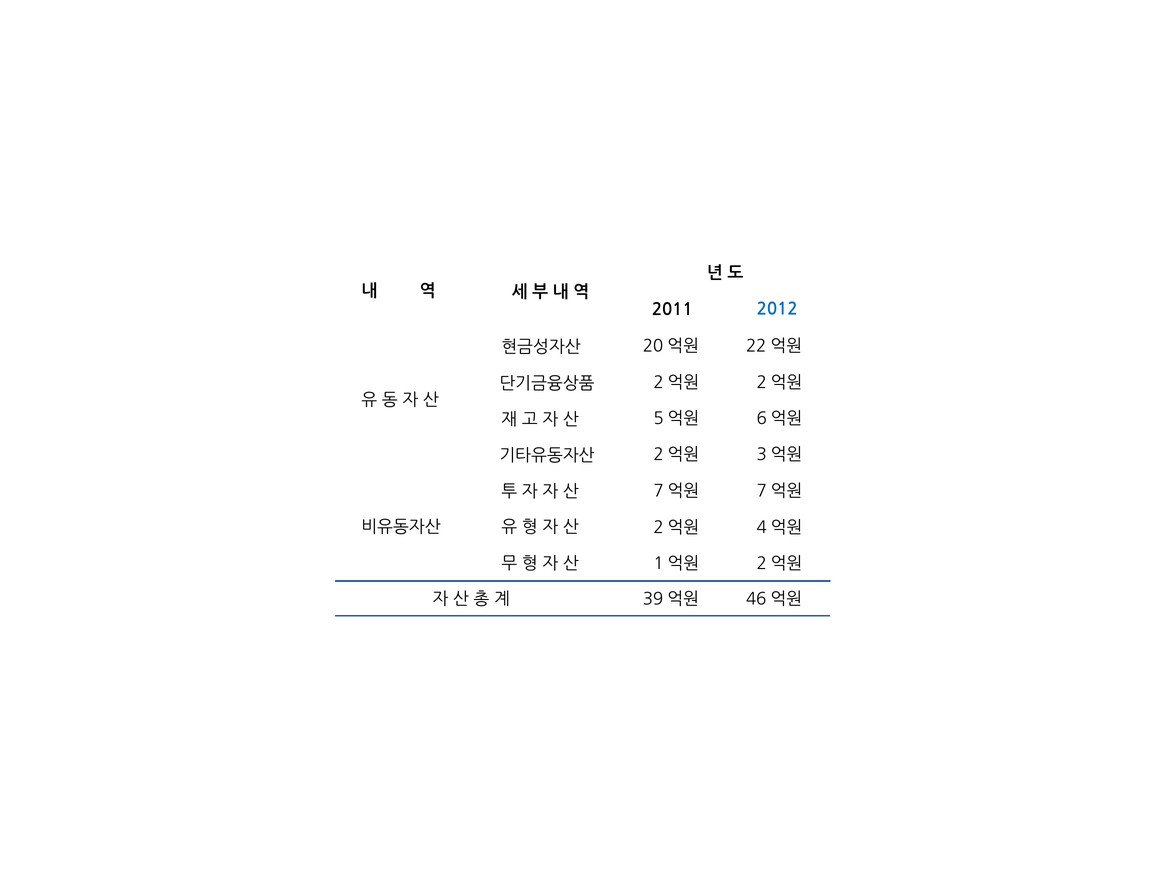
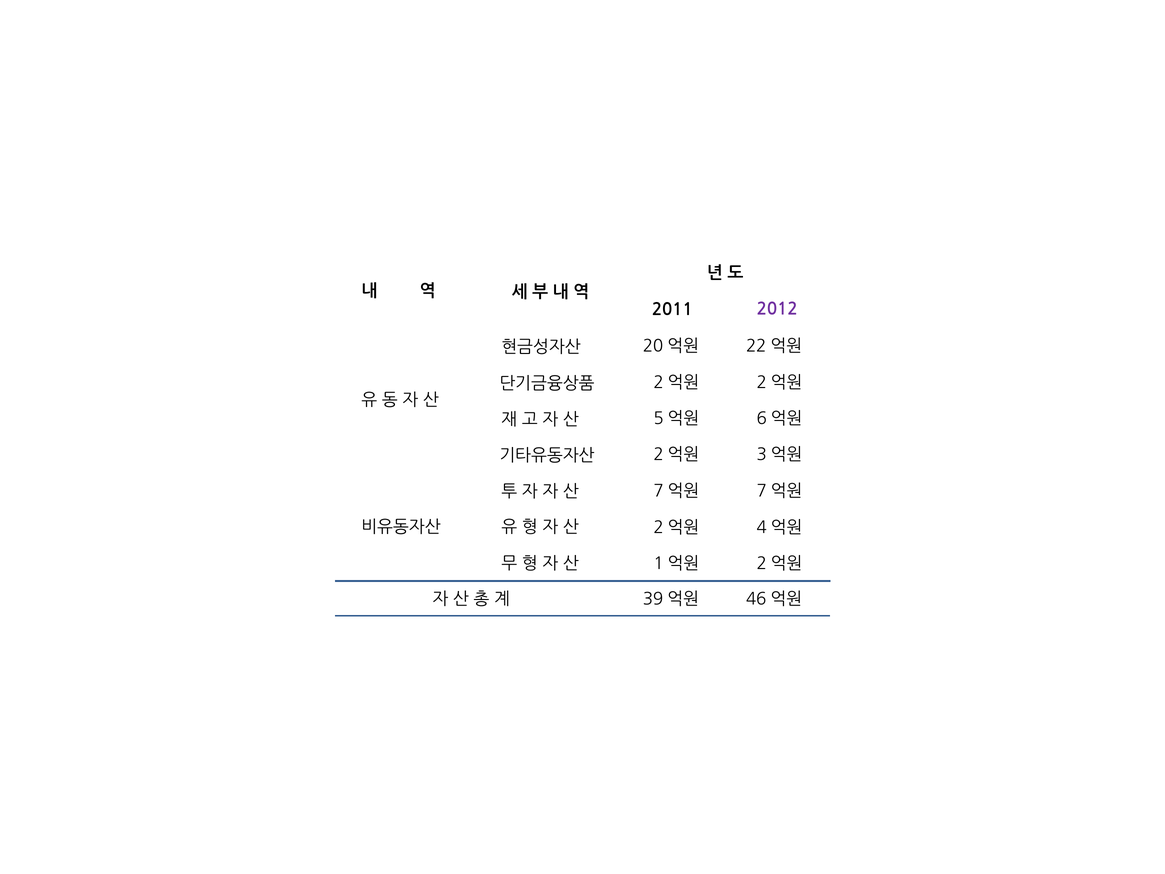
2012 colour: blue -> purple
